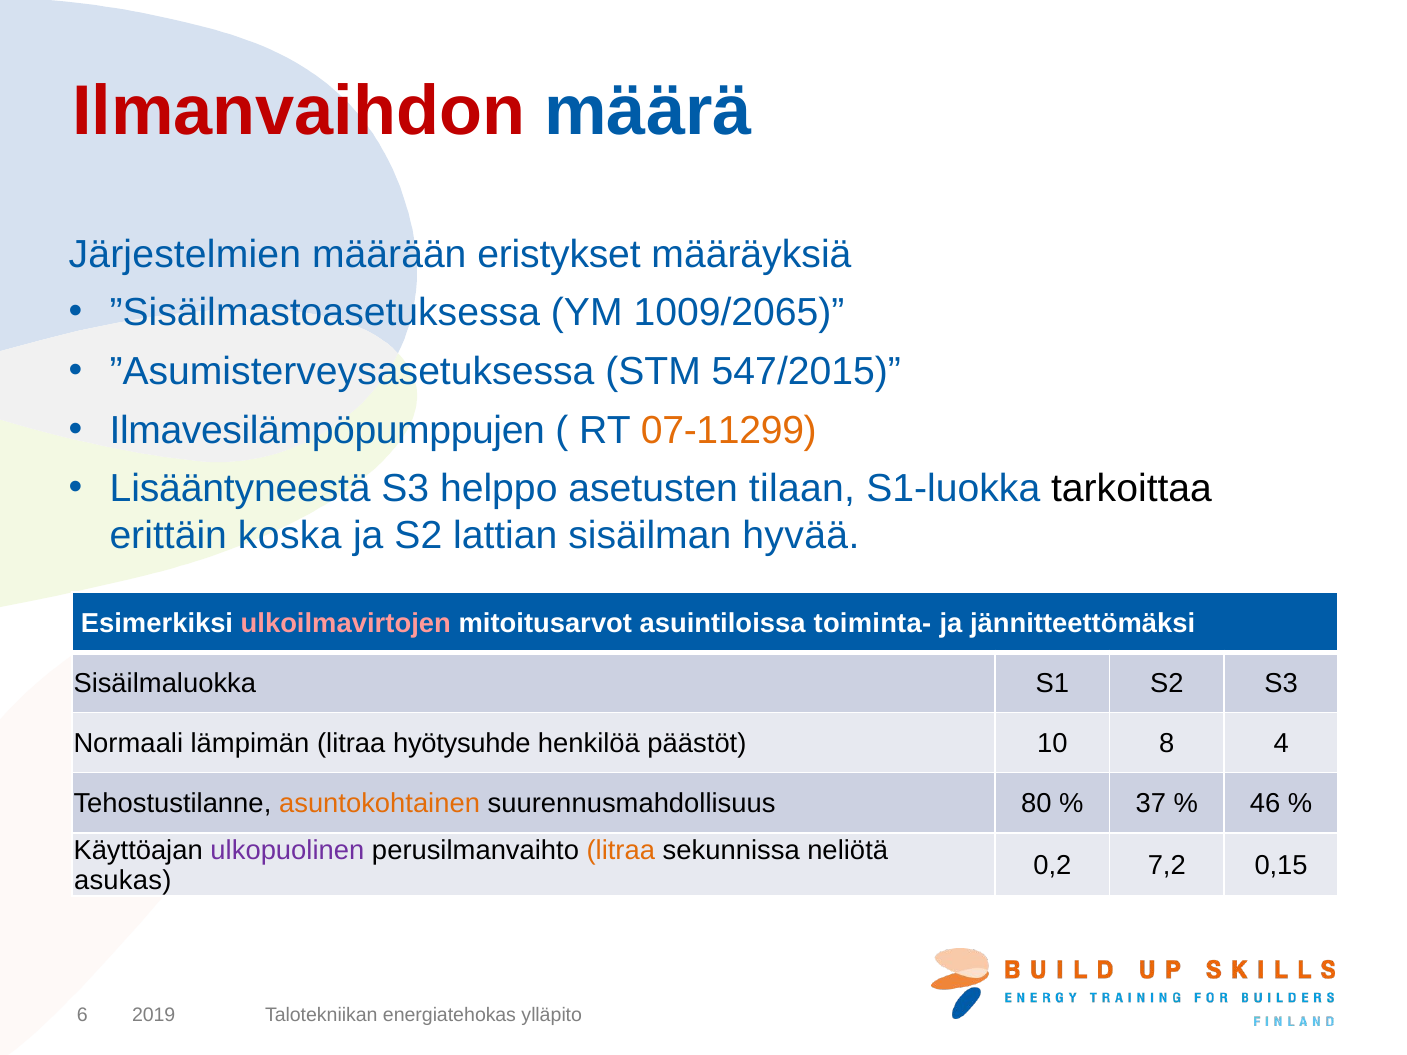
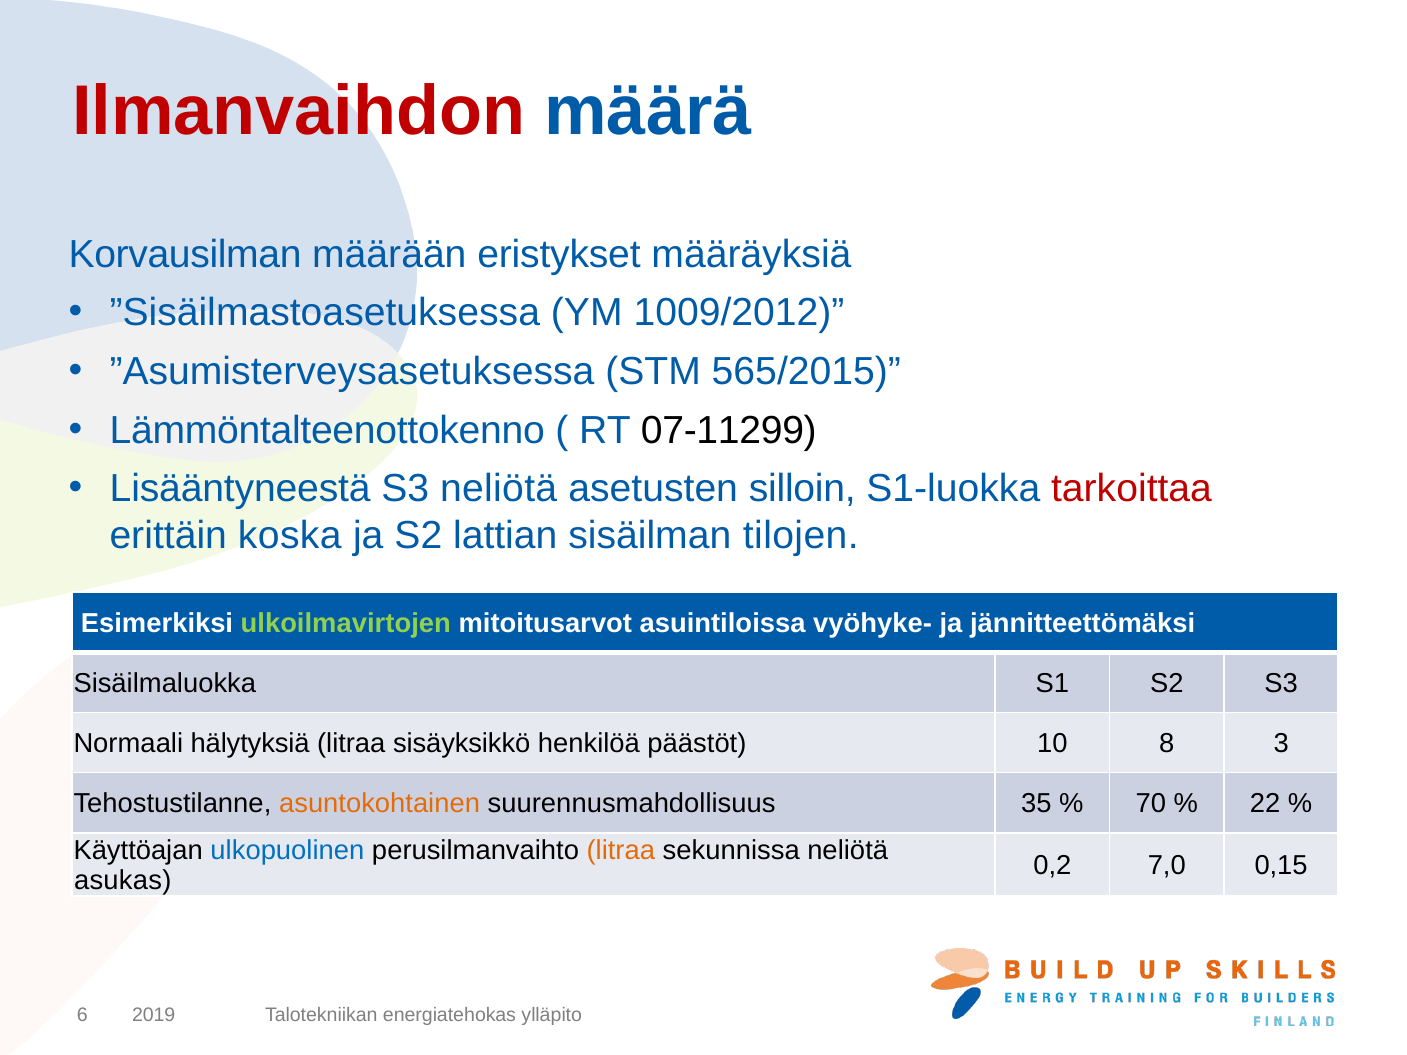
Järjestelmien: Järjestelmien -> Korvausilman
1009/2065: 1009/2065 -> 1009/2012
547/2015: 547/2015 -> 565/2015
Ilmavesilämpöpumppujen: Ilmavesilämpöpumppujen -> Lämmöntalteenottokenno
07-11299 colour: orange -> black
S3 helppo: helppo -> neliötä
tilaan: tilaan -> silloin
tarkoittaa colour: black -> red
hyvää: hyvää -> tilojen
ulkoilmavirtojen colour: pink -> light green
toiminta-: toiminta- -> vyöhyke-
lämpimän: lämpimän -> hälytyksiä
hyötysuhde: hyötysuhde -> sisäyksikkö
4: 4 -> 3
80: 80 -> 35
37: 37 -> 70
46: 46 -> 22
ulkopuolinen colour: purple -> blue
7,2: 7,2 -> 7,0
